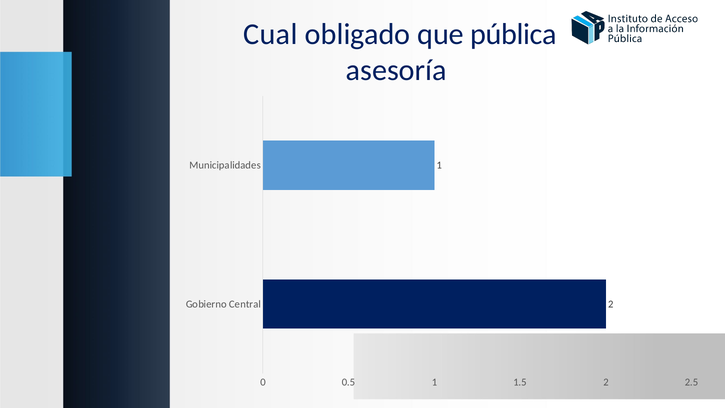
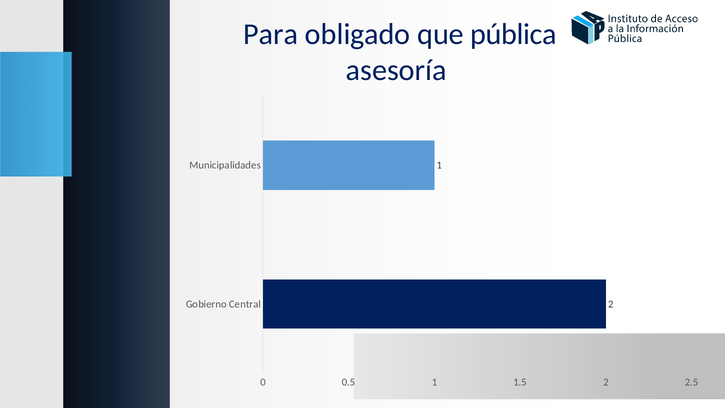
Cual: Cual -> Para
